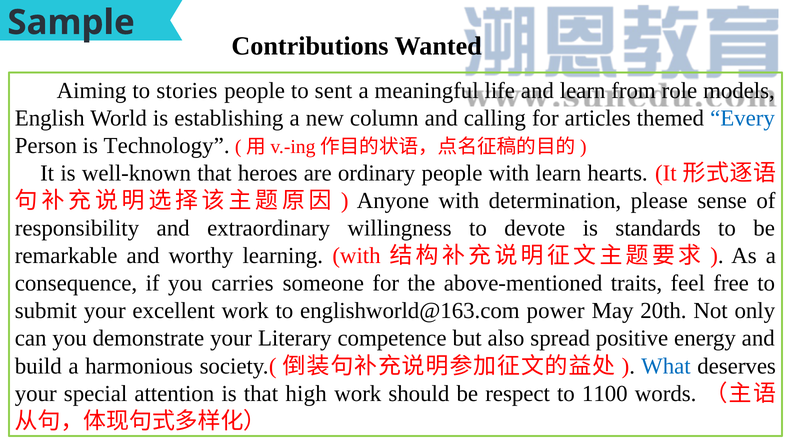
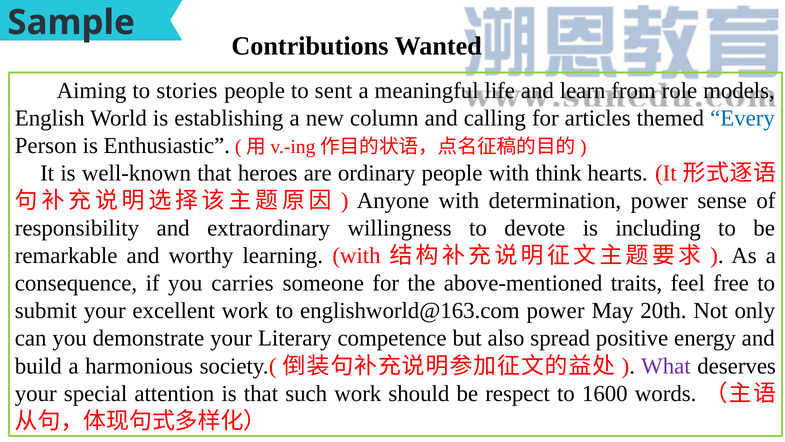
Technology: Technology -> Enthusiastic
with learn: learn -> think
determination please: please -> power
standards: standards -> including
What colour: blue -> purple
high: high -> such
1100: 1100 -> 1600
